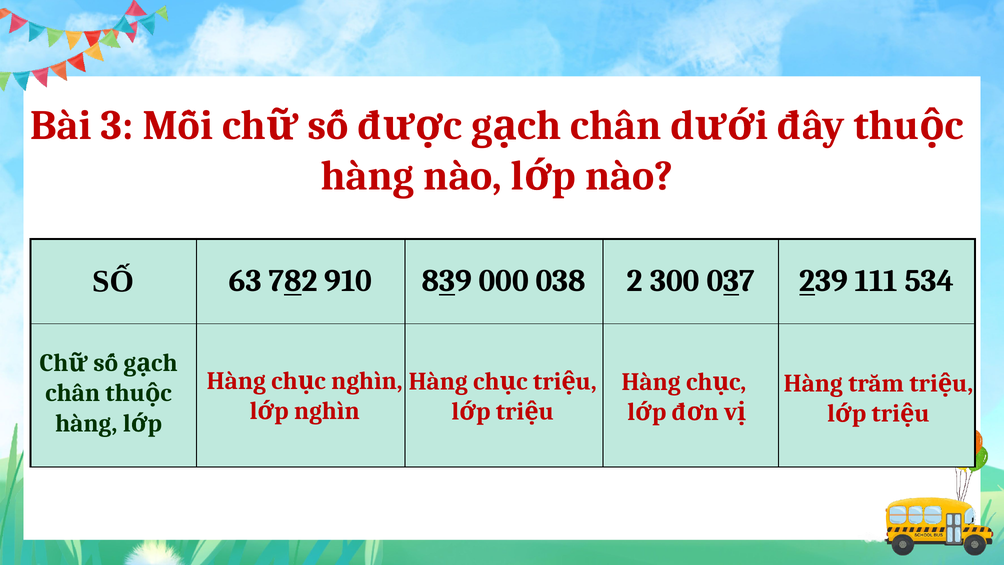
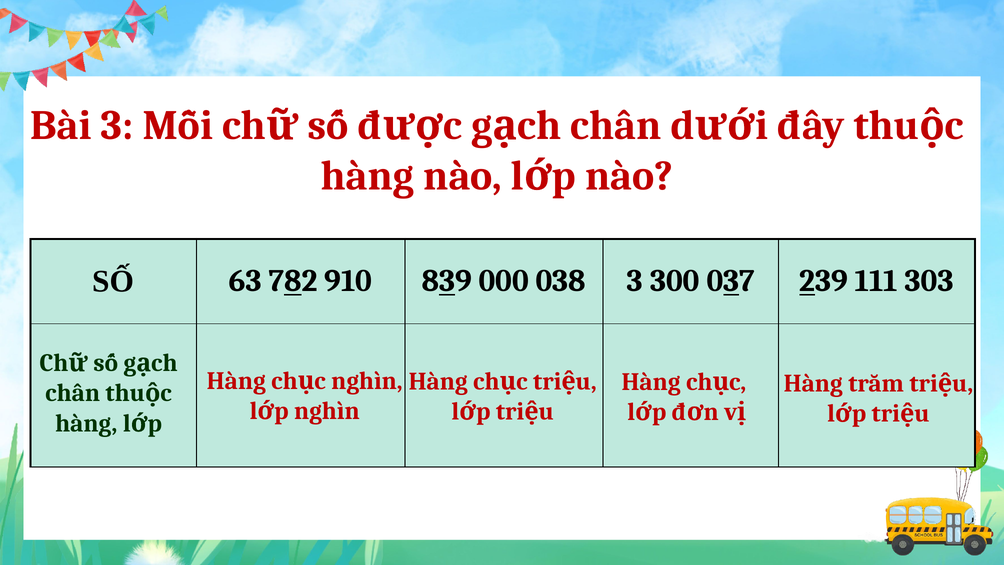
038 2: 2 -> 3
534: 534 -> 303
